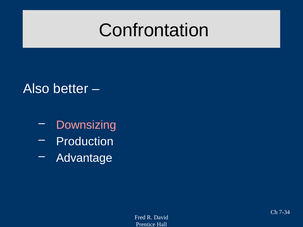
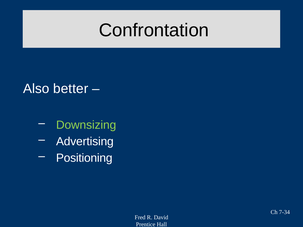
Downsizing colour: pink -> light green
Production: Production -> Advertising
Advantage: Advantage -> Positioning
